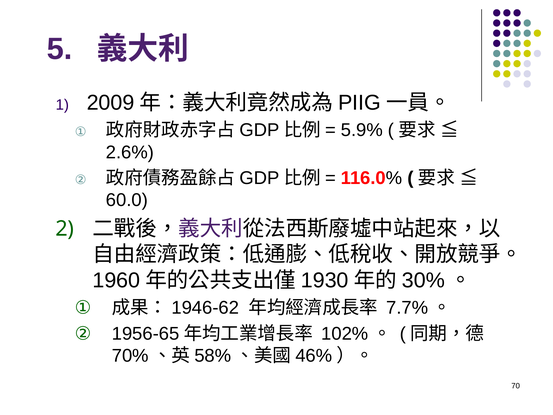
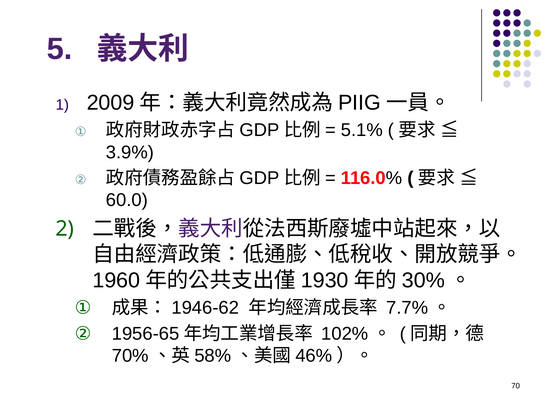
5.9%: 5.9% -> 5.1%
2.6%: 2.6% -> 3.9%
